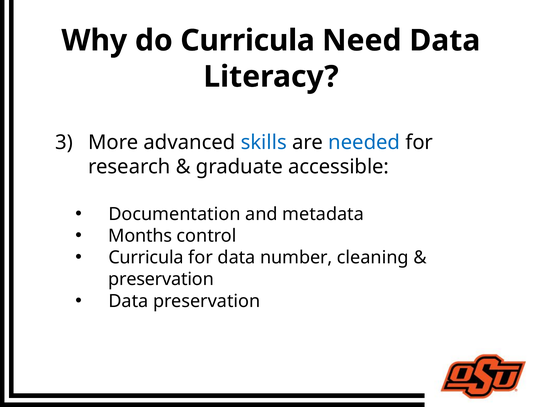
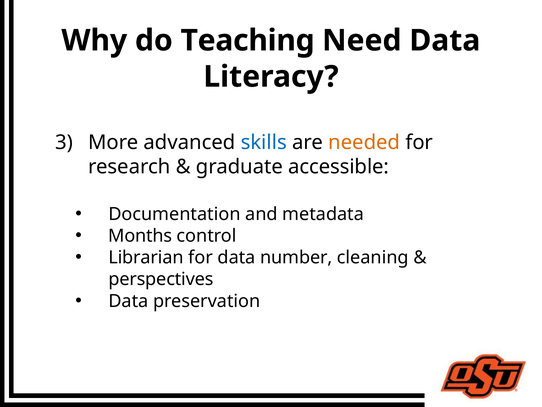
do Curricula: Curricula -> Teaching
needed colour: blue -> orange
Curricula at (146, 257): Curricula -> Librarian
preservation at (161, 279): preservation -> perspectives
